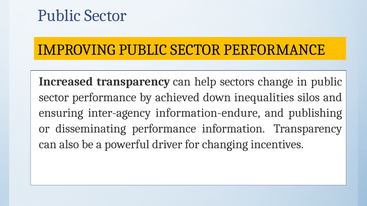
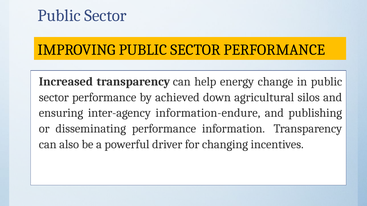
sectors: sectors -> energy
inequalities: inequalities -> agricultural
